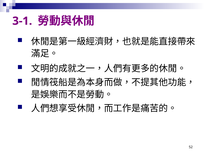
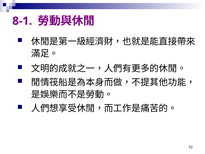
3-1: 3-1 -> 8-1
